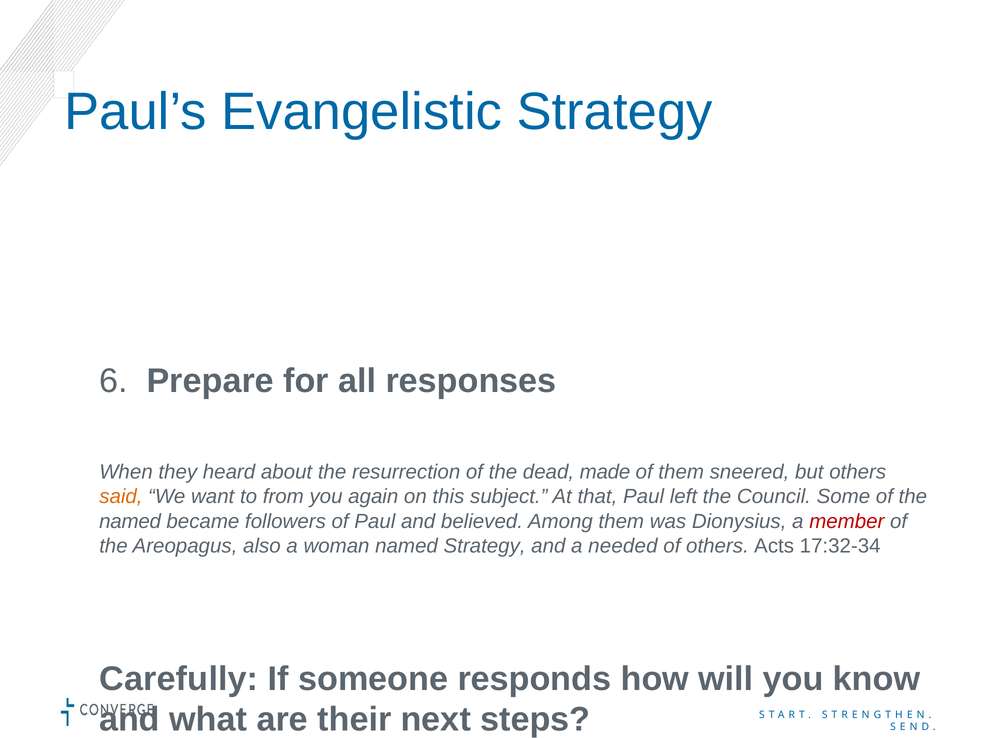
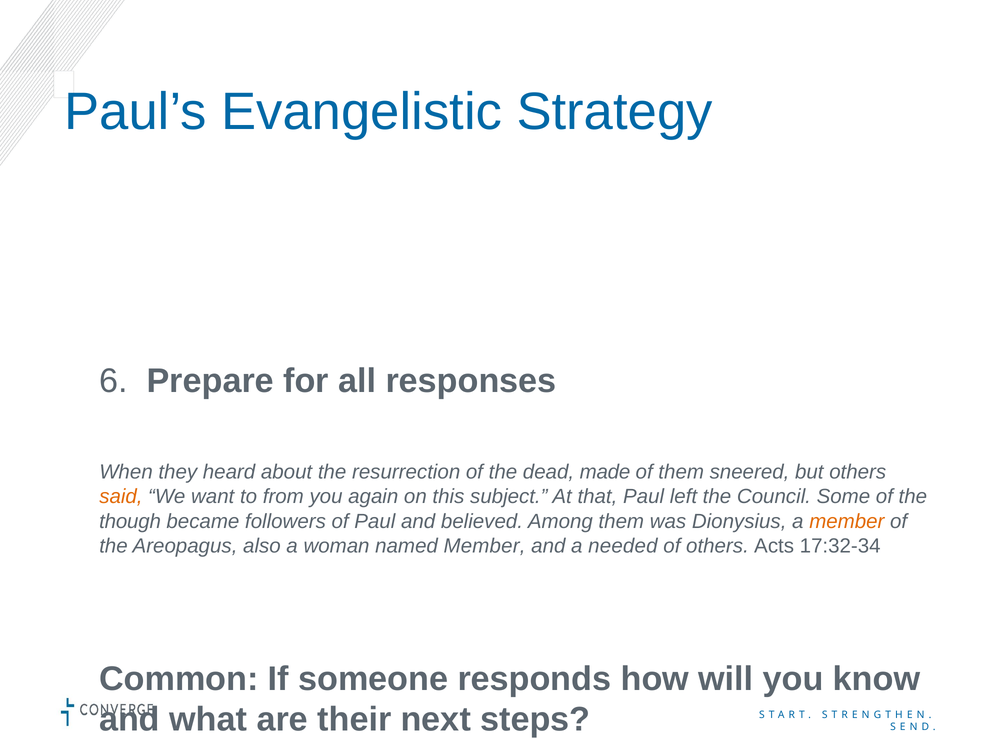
named at (130, 522): named -> though
member at (847, 522) colour: red -> orange
named Strategy: Strategy -> Member
Carefully: Carefully -> Common
